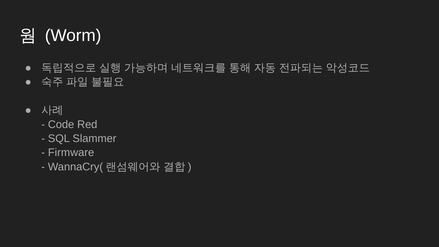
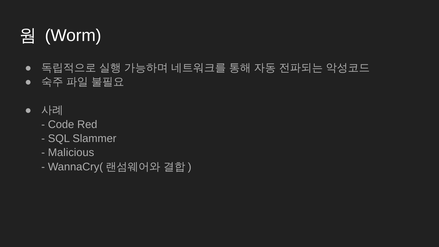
Firmware: Firmware -> Malicious
